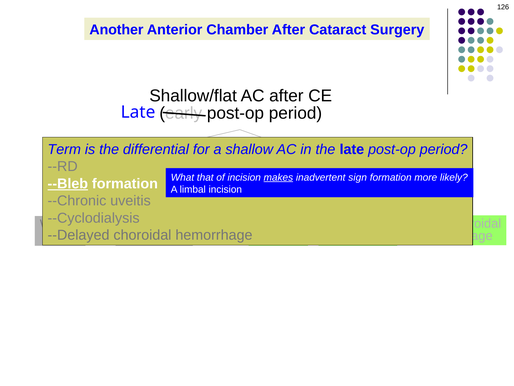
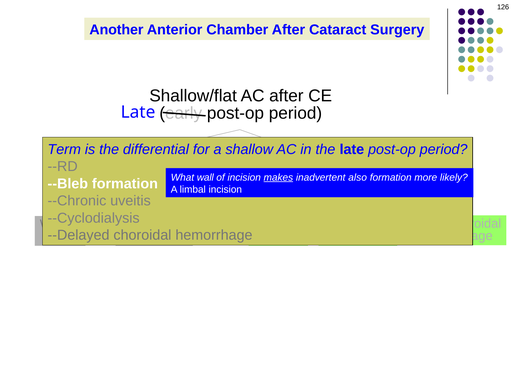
that: that -> wall
sign: sign -> also
--Bleb underline: present -> none
